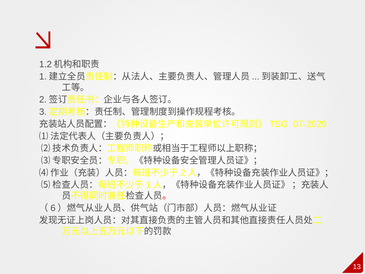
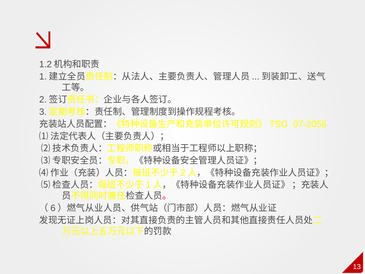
07-2029: 07-2029 -> 07-2056
